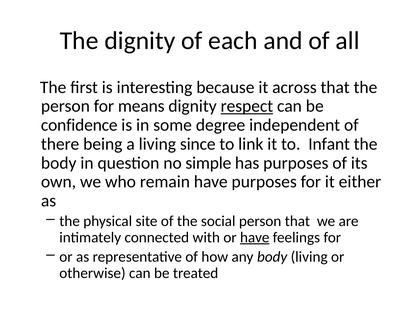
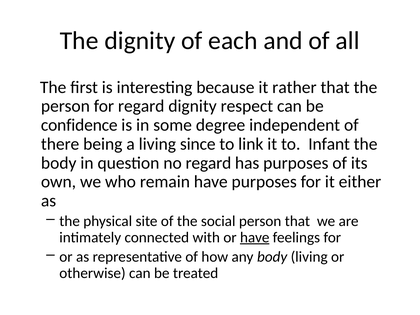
across: across -> rather
for means: means -> regard
respect underline: present -> none
no simple: simple -> regard
